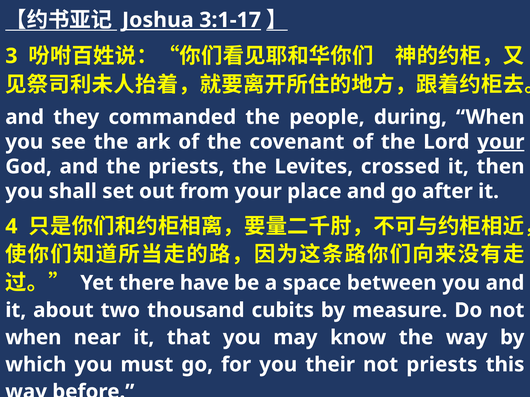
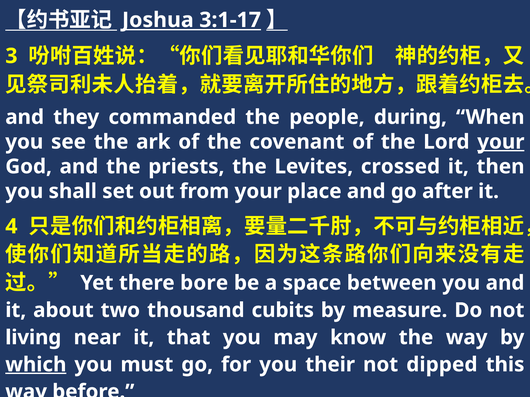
have: have -> bore
when at (33, 338): when -> living
which underline: none -> present
not priests: priests -> dipped
